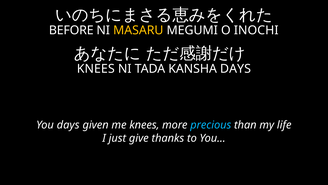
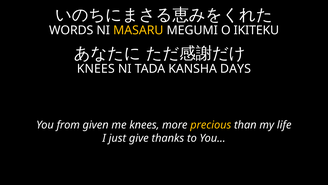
BEFORE: BEFORE -> WORDS
INOCHI: INOCHI -> IKITEKU
You days: days -> from
precious colour: light blue -> yellow
